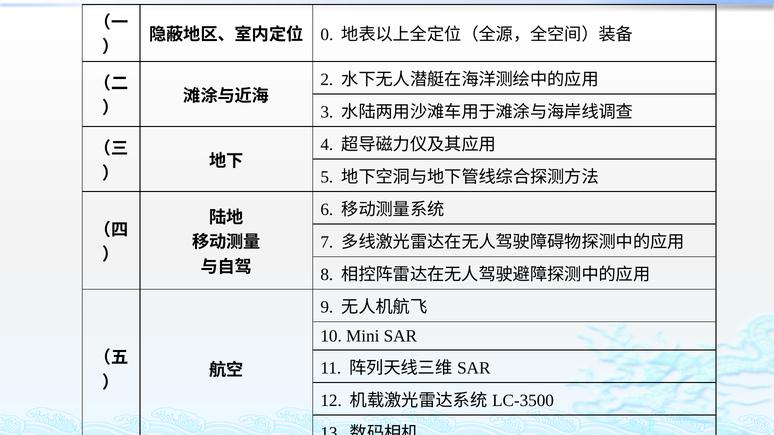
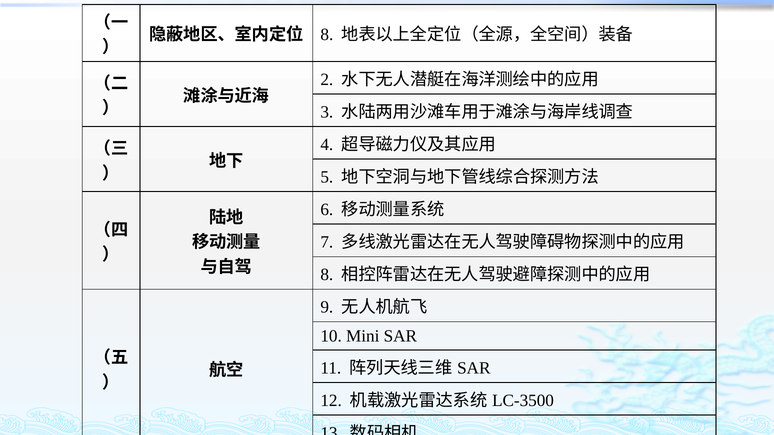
0 at (327, 35): 0 -> 8
